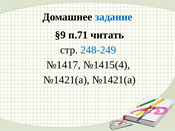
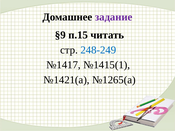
задание colour: blue -> purple
п.71: п.71 -> п.15
№1415(4: №1415(4 -> №1415(1
№1421(а №1421(а: №1421(а -> №1265(а
